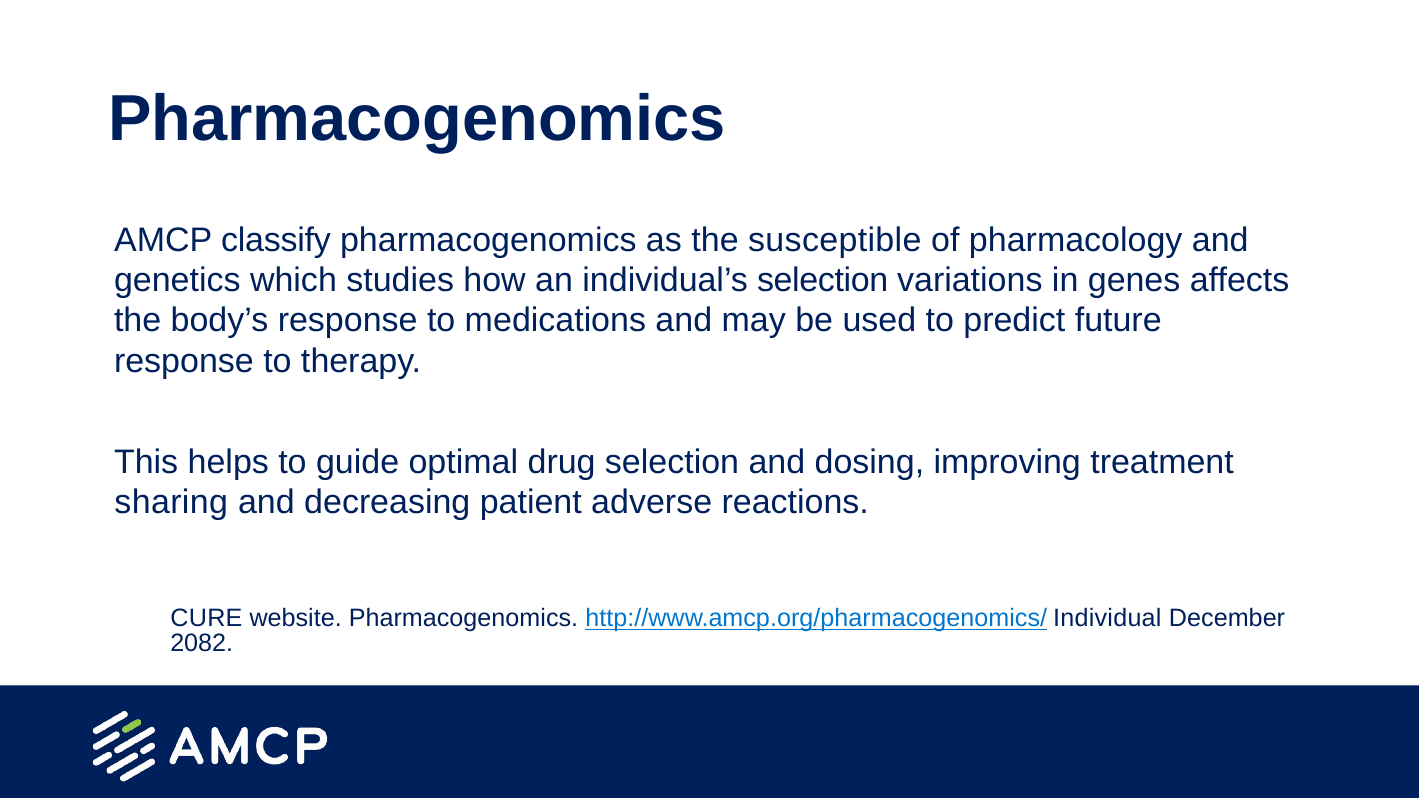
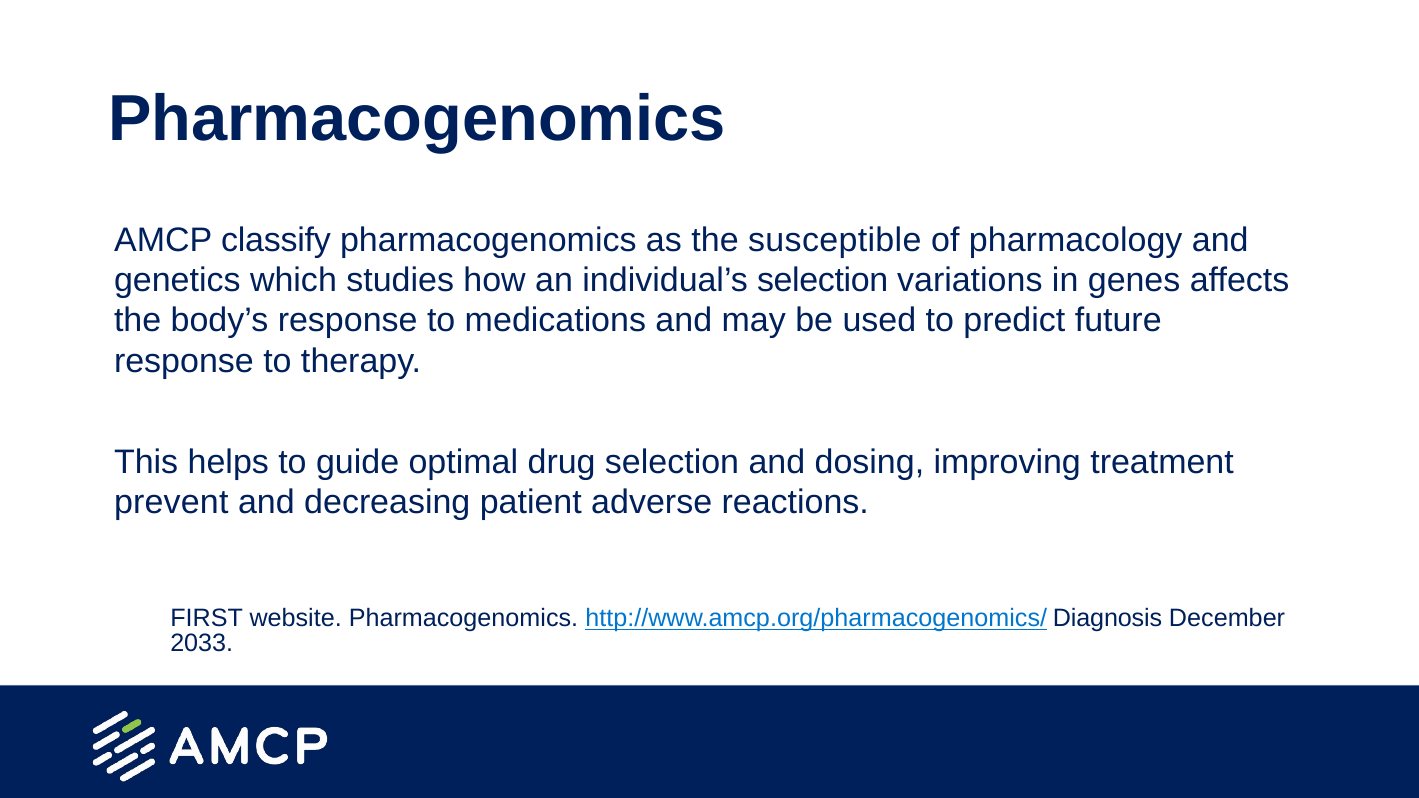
sharing: sharing -> prevent
CURE: CURE -> FIRST
Individual: Individual -> Diagnosis
2082: 2082 -> 2033
